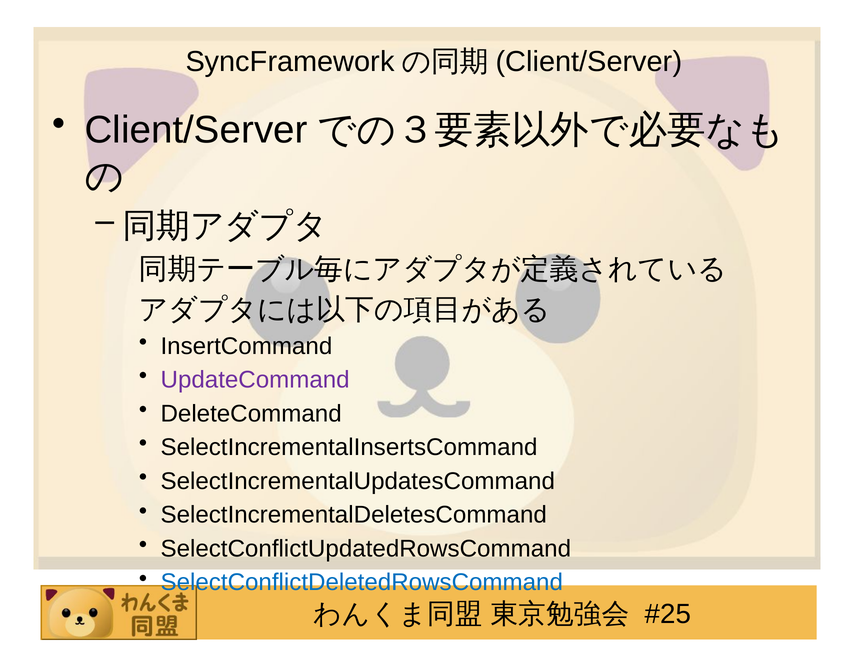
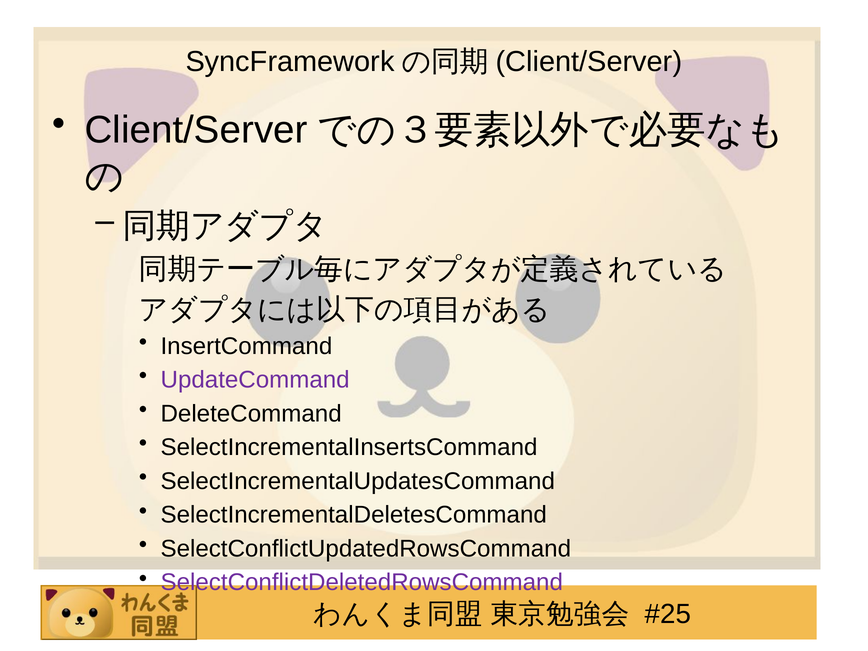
SelectConflictDeletedRowsCommand colour: blue -> purple
